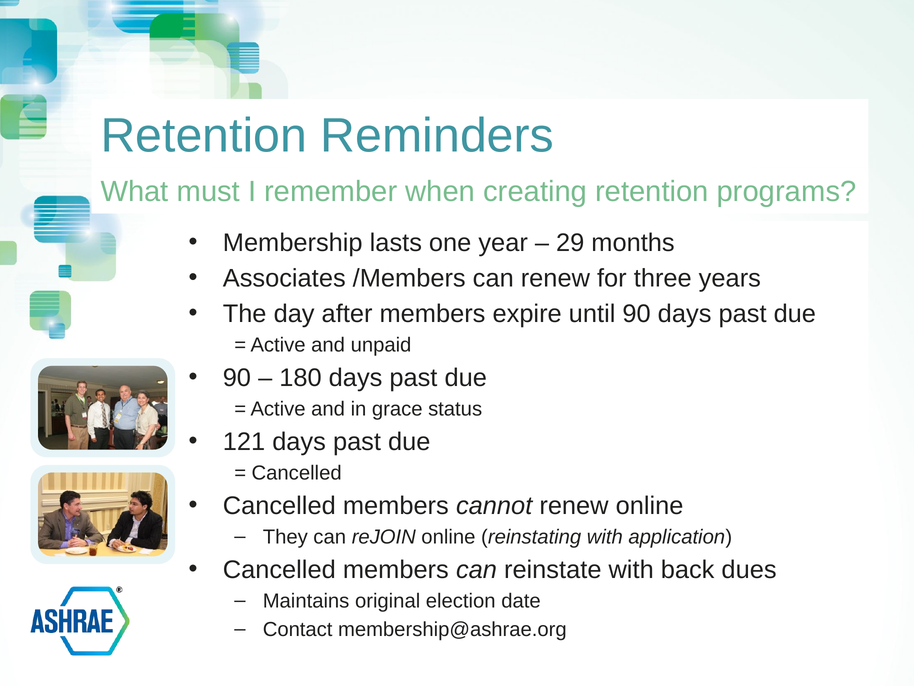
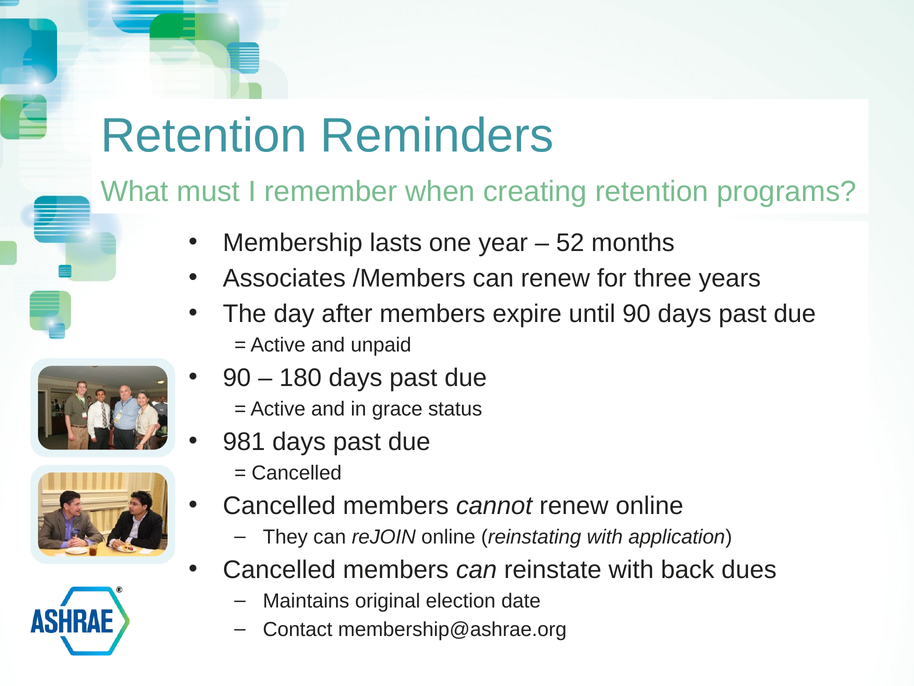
29: 29 -> 52
121: 121 -> 981
